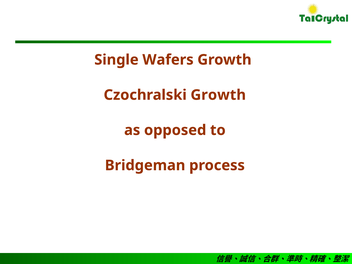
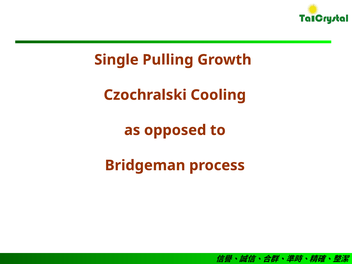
Wafers: Wafers -> Pulling
Czochralski Growth: Growth -> Cooling
